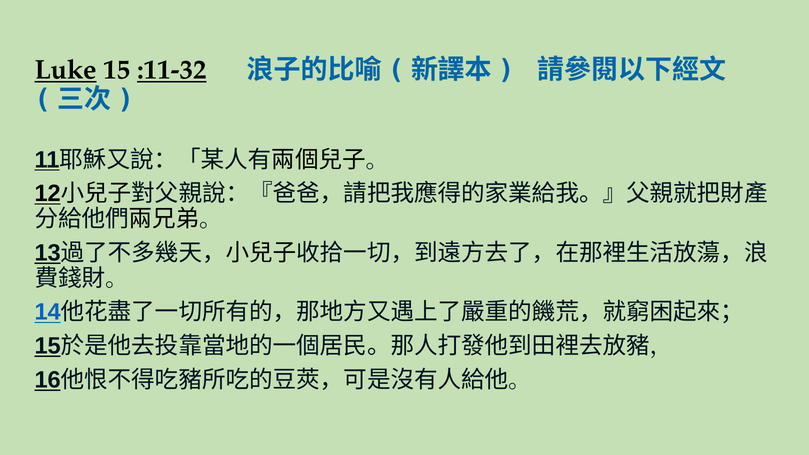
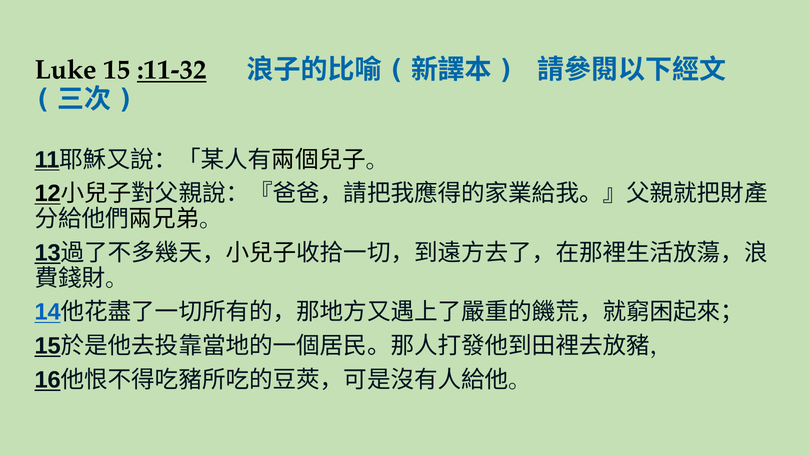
Luke underline: present -> none
